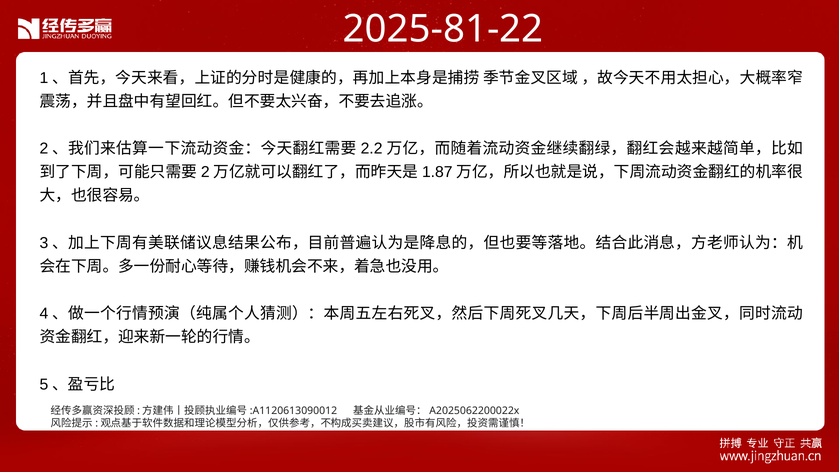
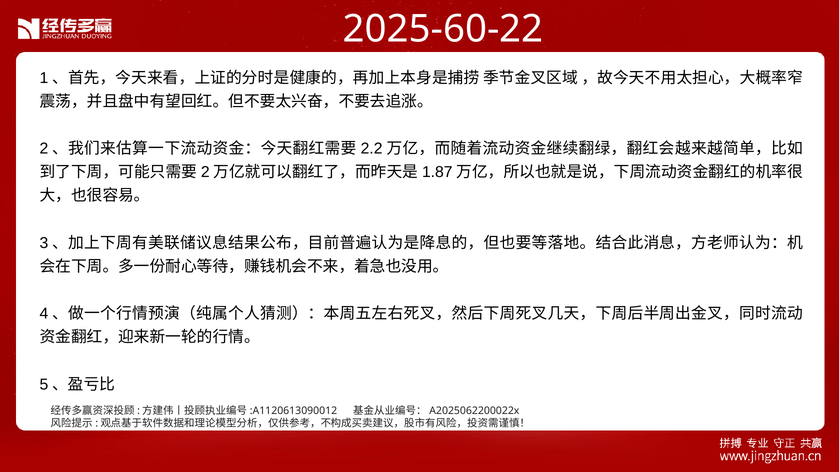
2025-81-22: 2025-81-22 -> 2025-60-22
